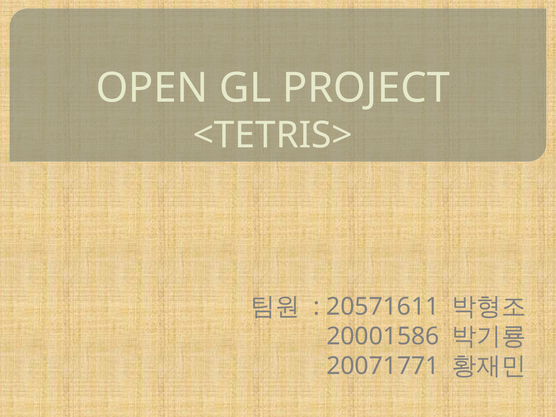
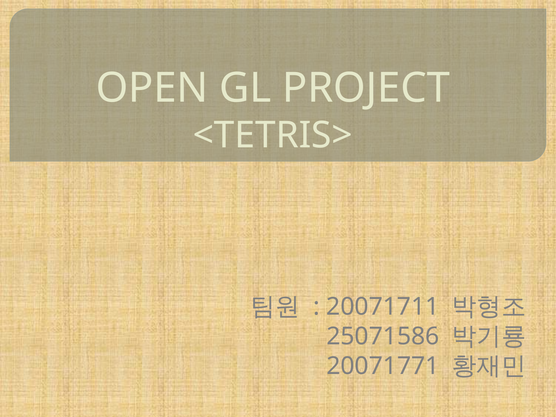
20571611: 20571611 -> 20071711
20001586: 20001586 -> 25071586
